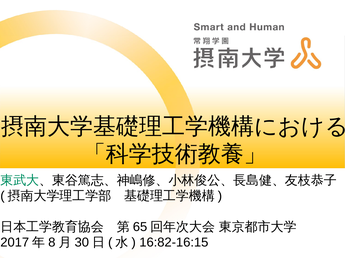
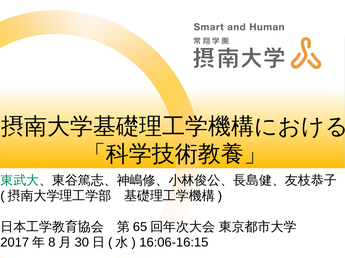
16:82-16:15: 16:82-16:15 -> 16:06-16:15
